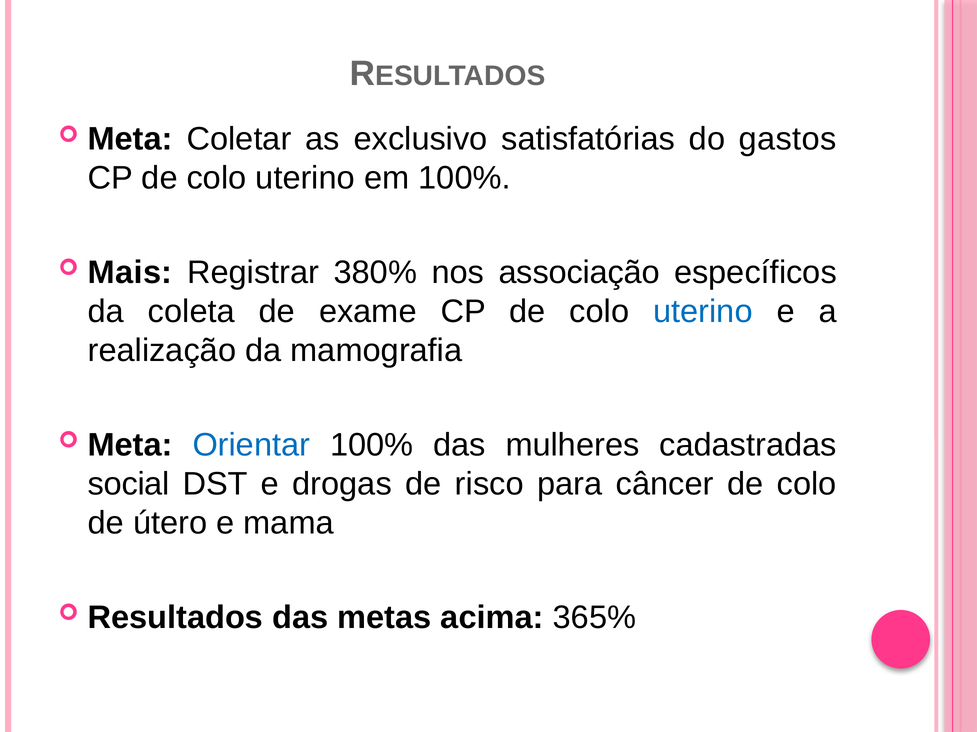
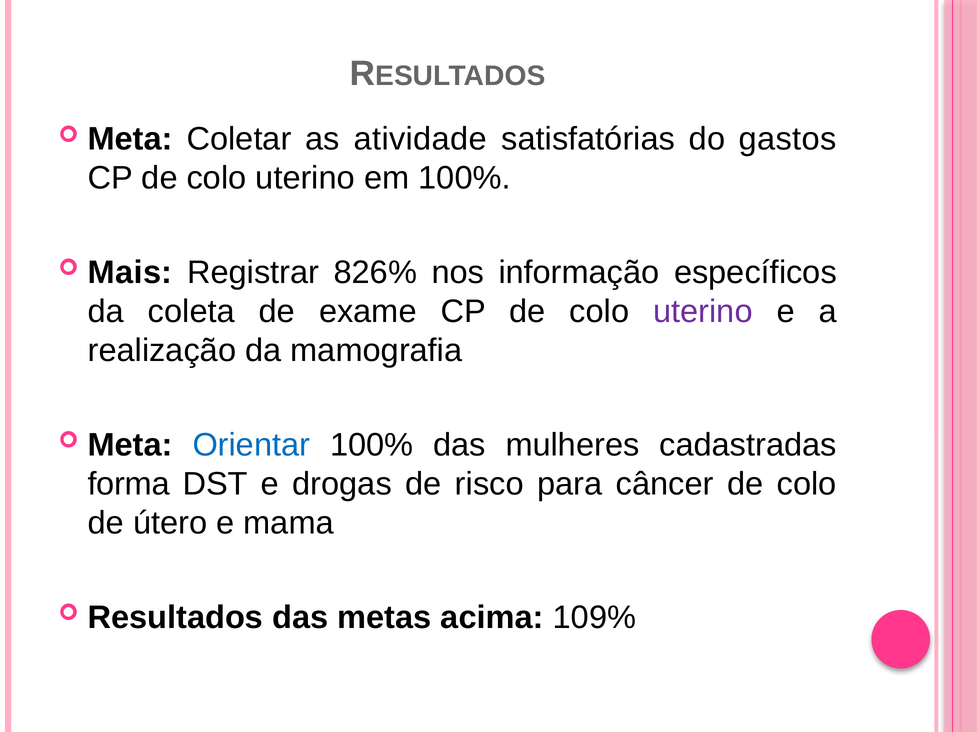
exclusivo: exclusivo -> atividade
380%: 380% -> 826%
associação: associação -> informação
uterino at (703, 312) colour: blue -> purple
social: social -> forma
365%: 365% -> 109%
